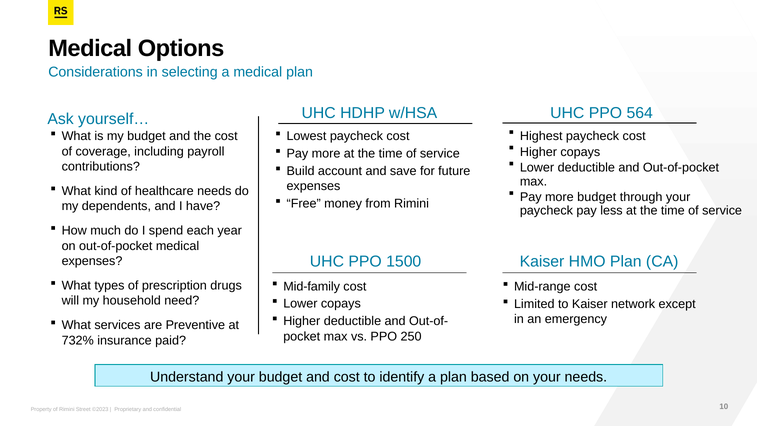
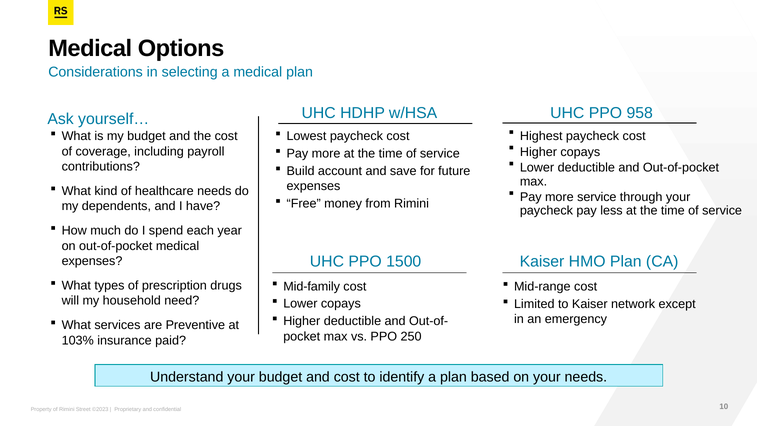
564: 564 -> 958
more budget: budget -> service
732%: 732% -> 103%
